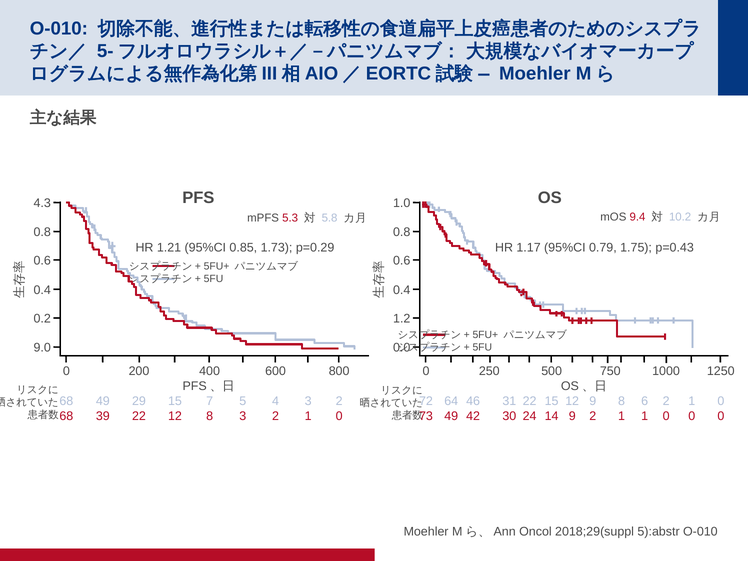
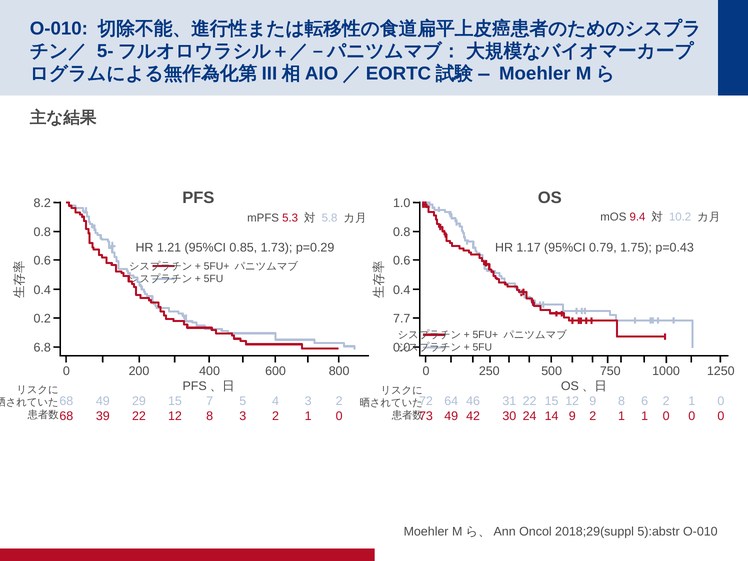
4.3: 4.3 -> 8.2
1.2: 1.2 -> 7.7
9.0: 9.0 -> 6.8
